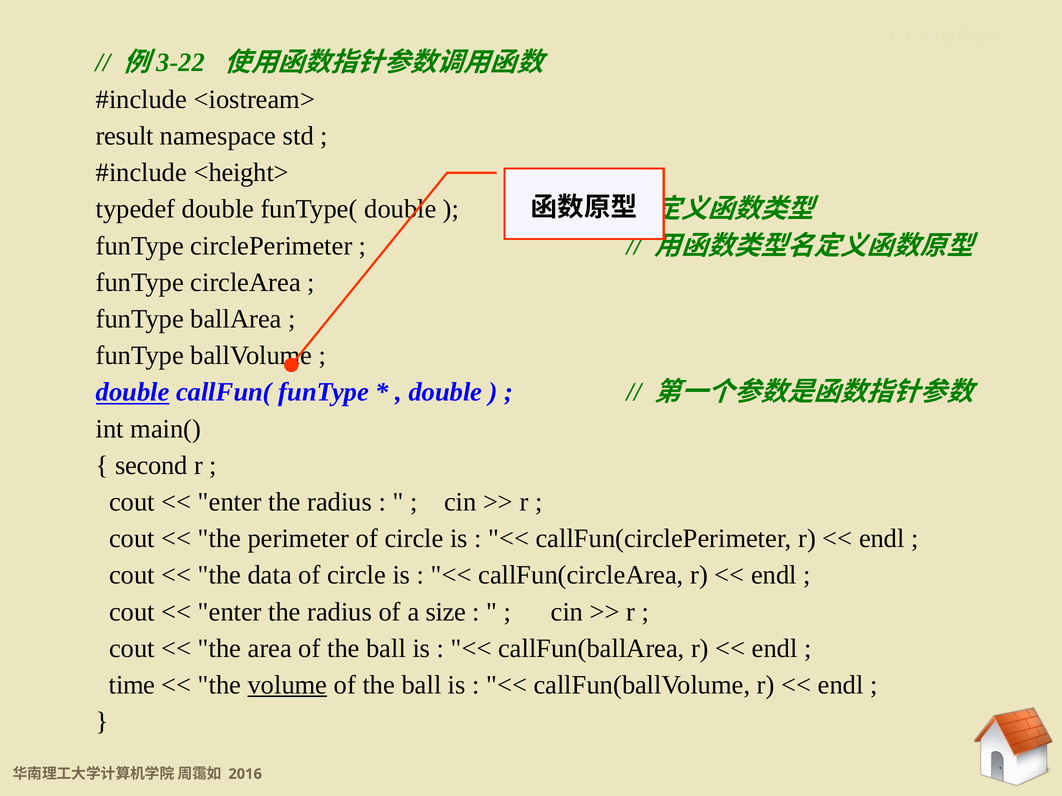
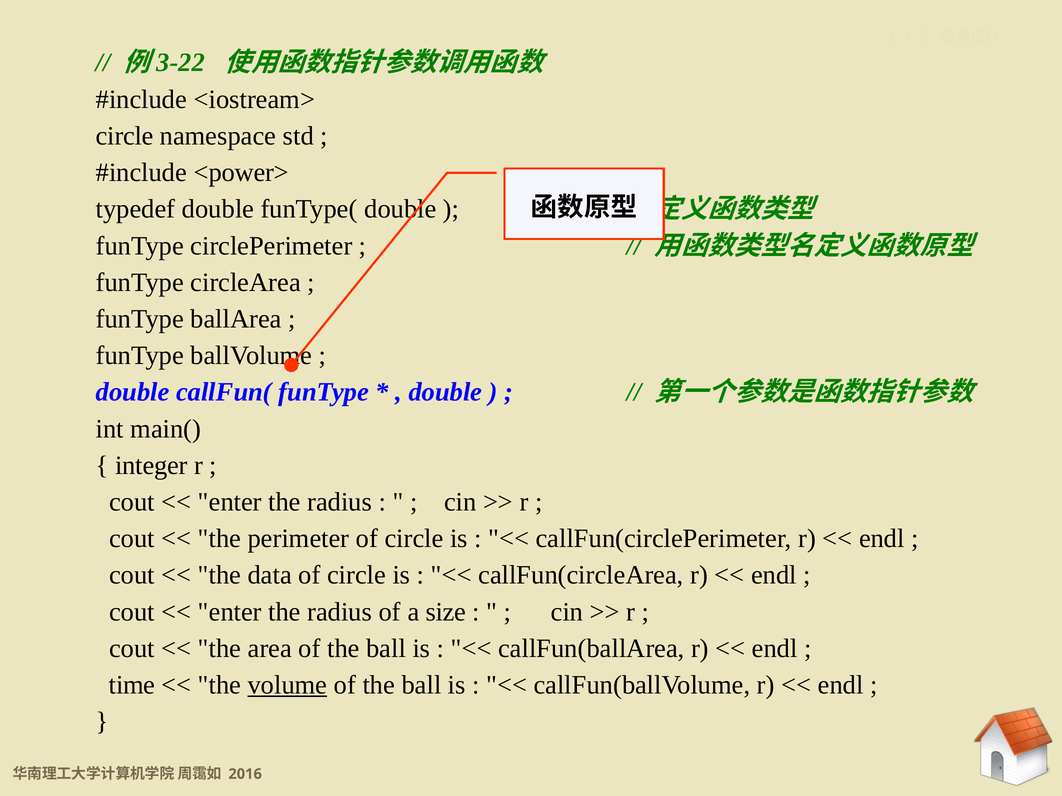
result at (125, 136): result -> circle
<height>: <height> -> <power>
double at (133, 392) underline: present -> none
second: second -> integer
